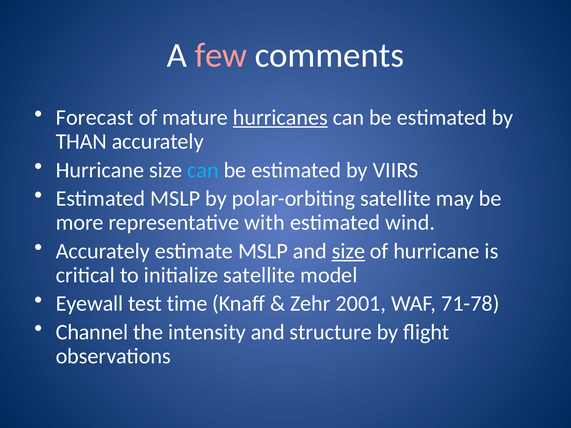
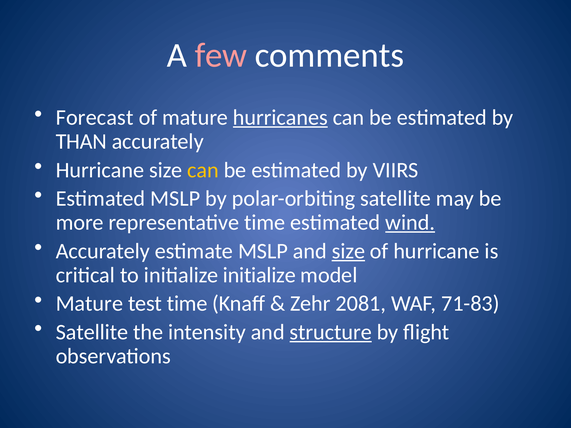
can at (203, 170) colour: light blue -> yellow
representative with: with -> time
wind underline: none -> present
initialize satellite: satellite -> initialize
Eyewall at (89, 304): Eyewall -> Mature
2001: 2001 -> 2081
71-78: 71-78 -> 71-83
Channel at (92, 332): Channel -> Satellite
structure underline: none -> present
